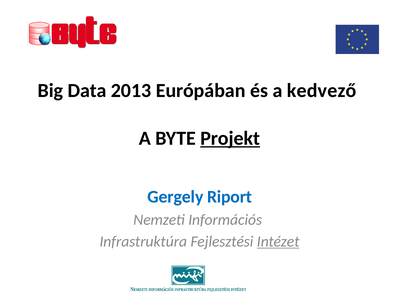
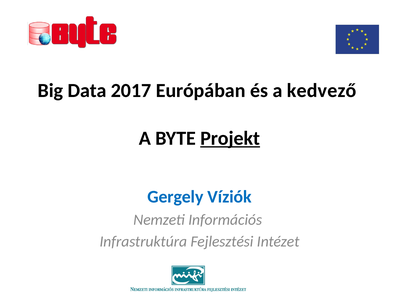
2013: 2013 -> 2017
Riport: Riport -> Víziók
Intézet underline: present -> none
